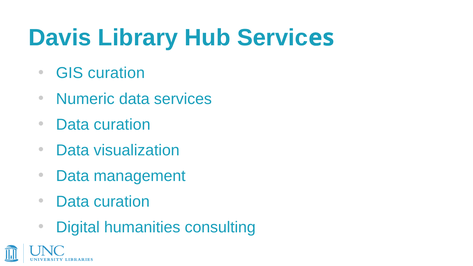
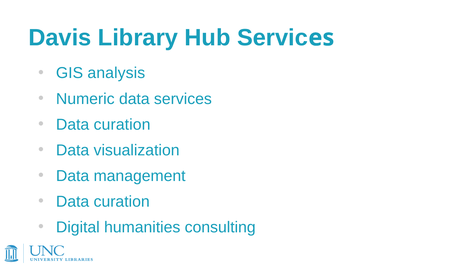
GIS curation: curation -> analysis
